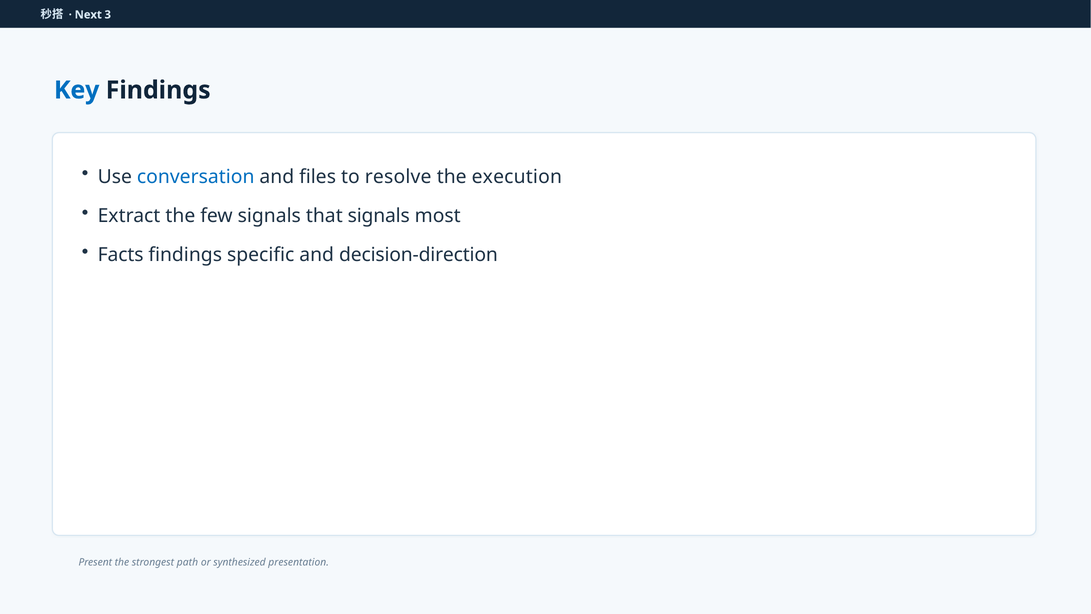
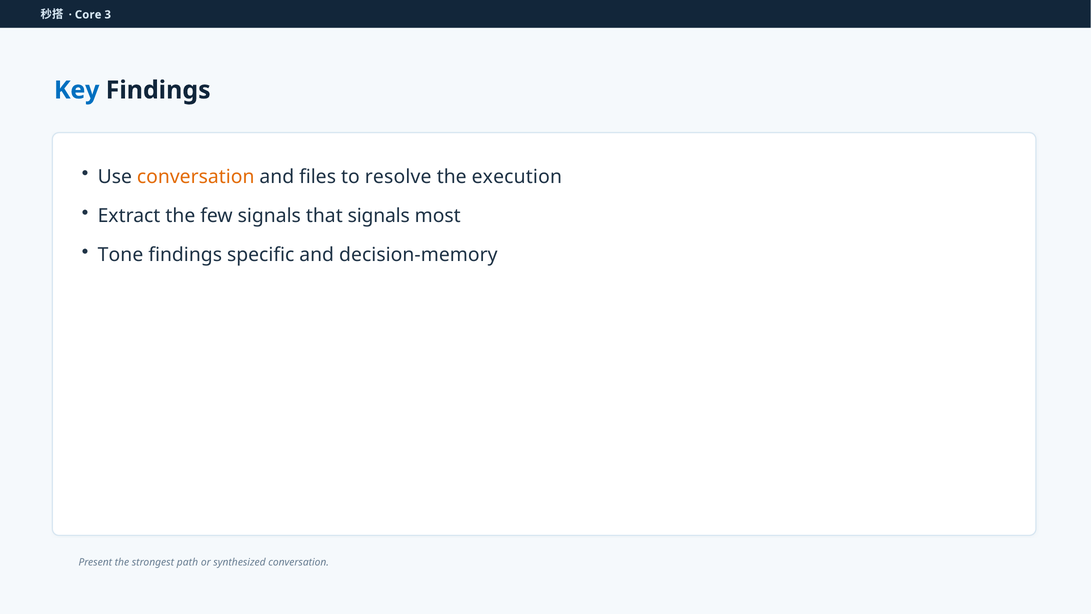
Next: Next -> Core
conversation at (196, 177) colour: blue -> orange
Facts: Facts -> Tone
decision-direction: decision-direction -> decision-memory
synthesized presentation: presentation -> conversation
